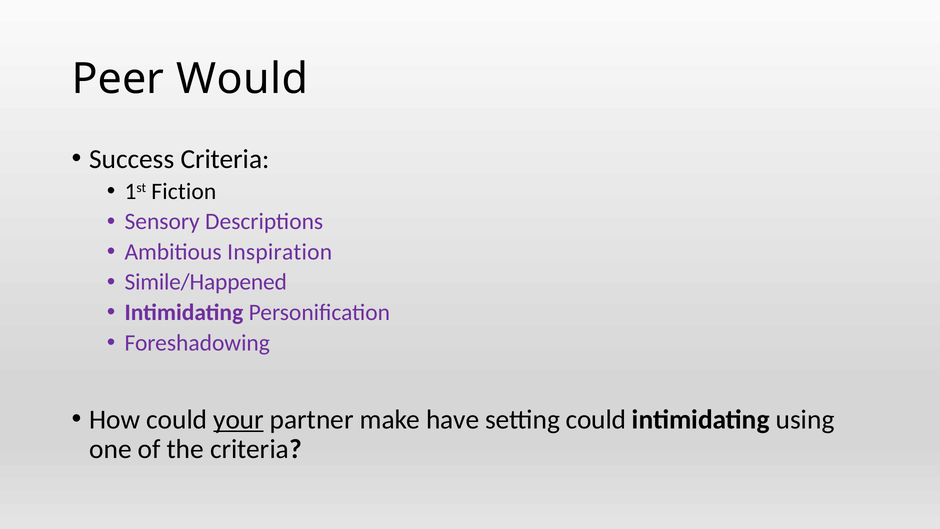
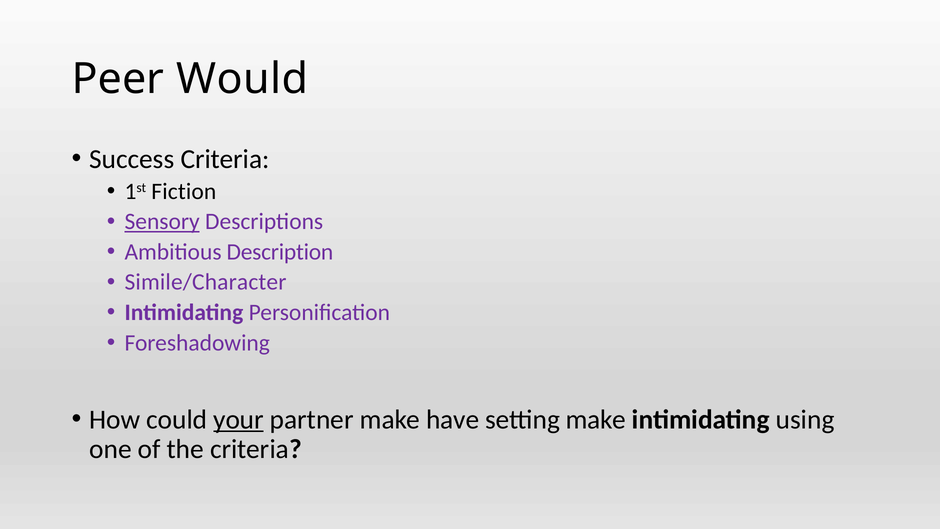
Sensory underline: none -> present
Inspiration: Inspiration -> Description
Simile/Happened: Simile/Happened -> Simile/Character
setting could: could -> make
